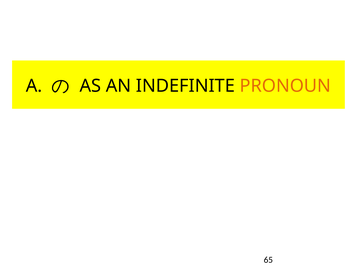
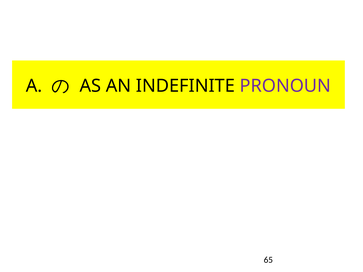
PRONOUN colour: orange -> purple
